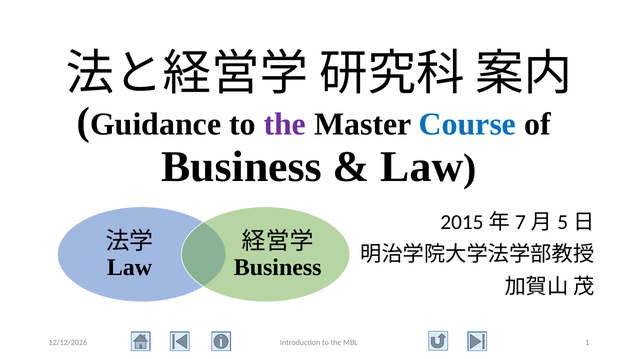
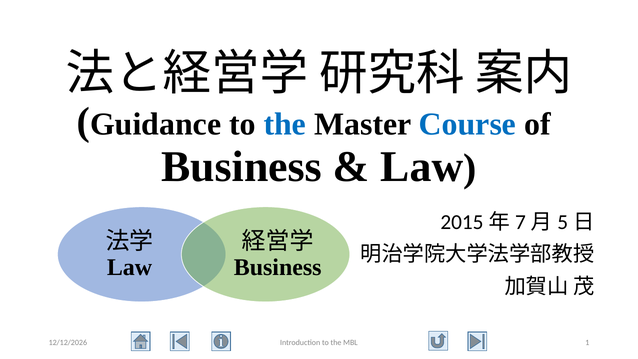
the at (285, 124) colour: purple -> blue
